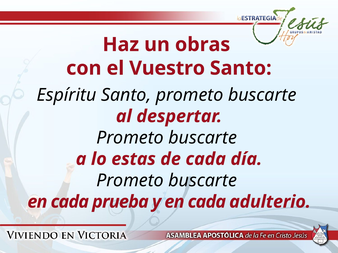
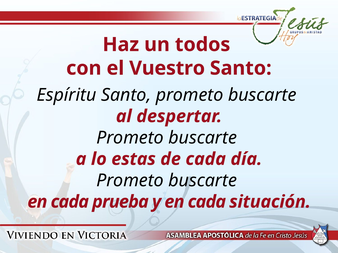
obras: obras -> todos
adulterio: adulterio -> situación
